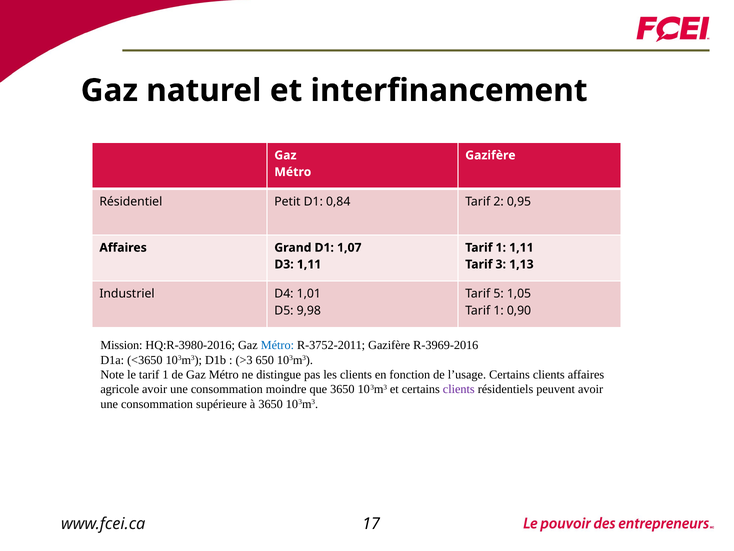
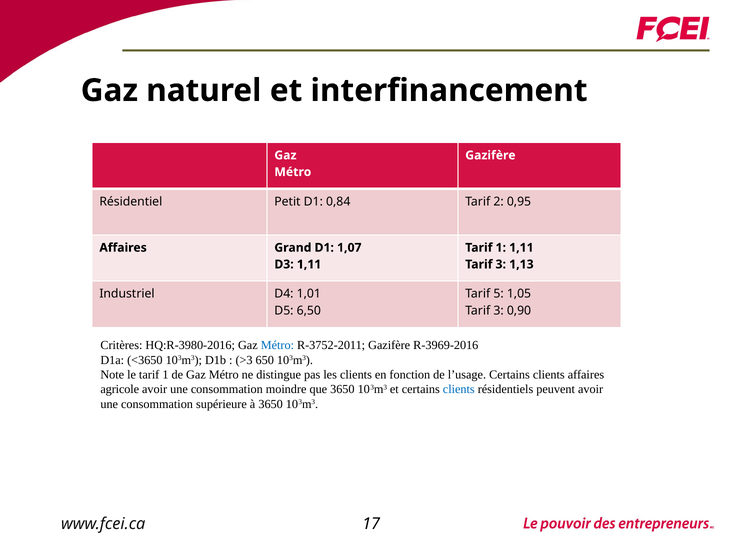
9,98: 9,98 -> 6,50
1 at (499, 310): 1 -> 3
Mission: Mission -> Critères
clients at (459, 389) colour: purple -> blue
